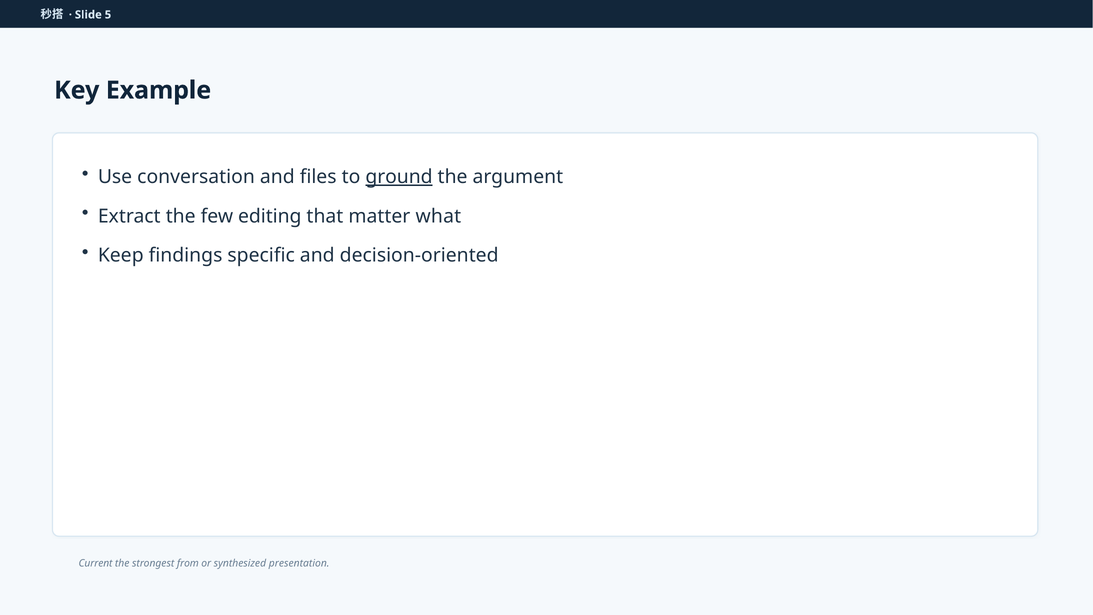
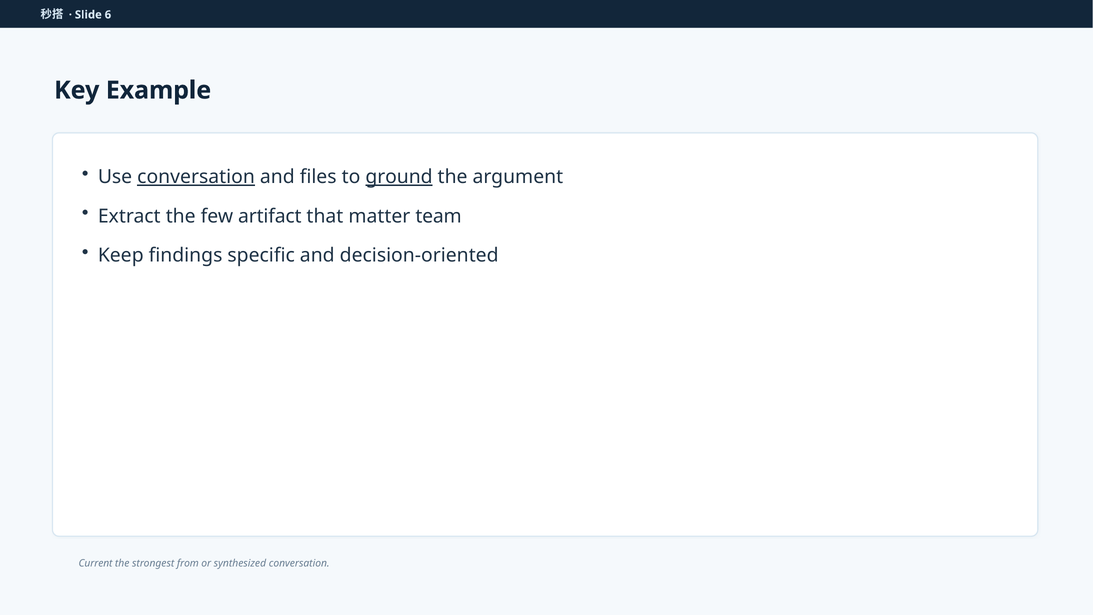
5: 5 -> 6
conversation at (196, 177) underline: none -> present
editing: editing -> artifact
what: what -> team
synthesized presentation: presentation -> conversation
